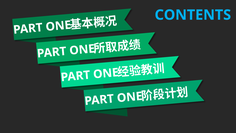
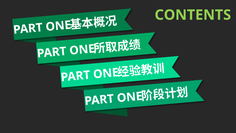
CONTENTS colour: light blue -> light green
